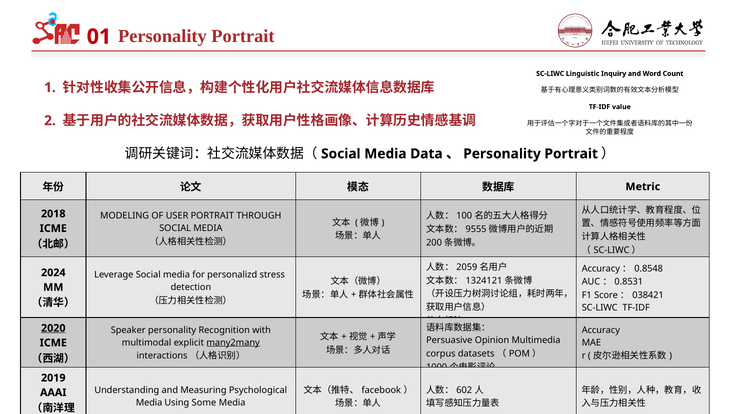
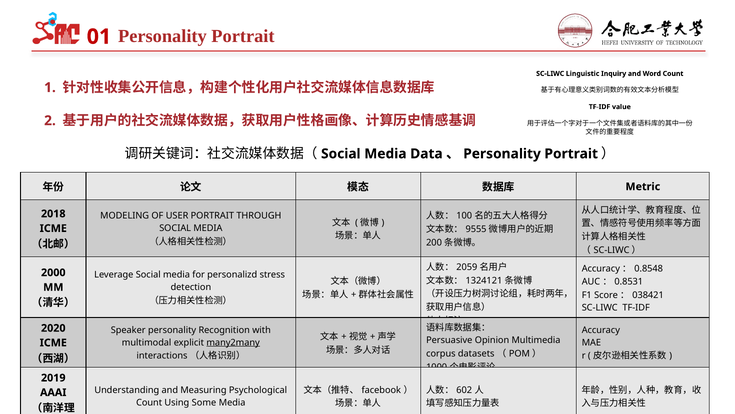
2024: 2024 -> 2000
2020 underline: present -> none
Media at (149, 402): Media -> Count
